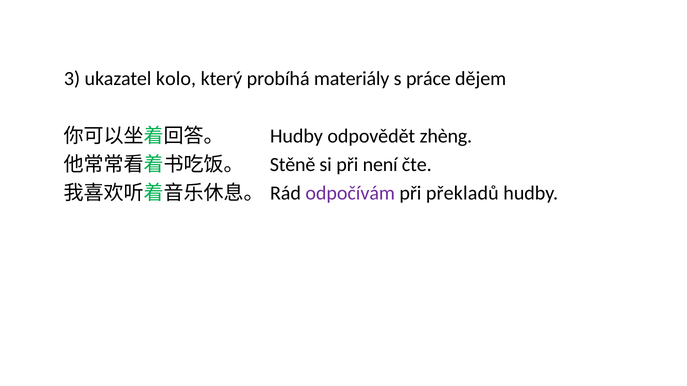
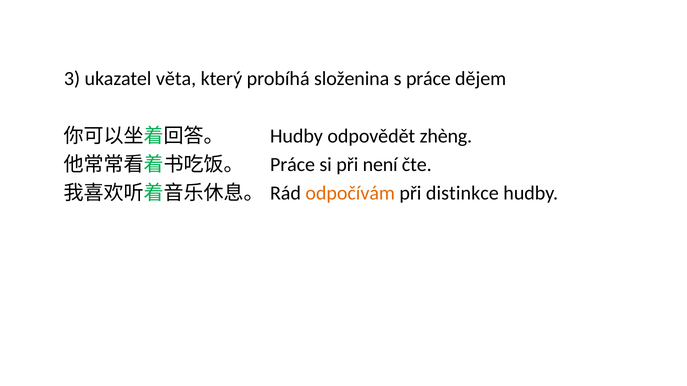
kolo: kolo -> věta
materiály: materiály -> složenina
Stěně at (293, 165): Stěně -> Práce
odpočívám colour: purple -> orange
překladů: překladů -> distinkce
